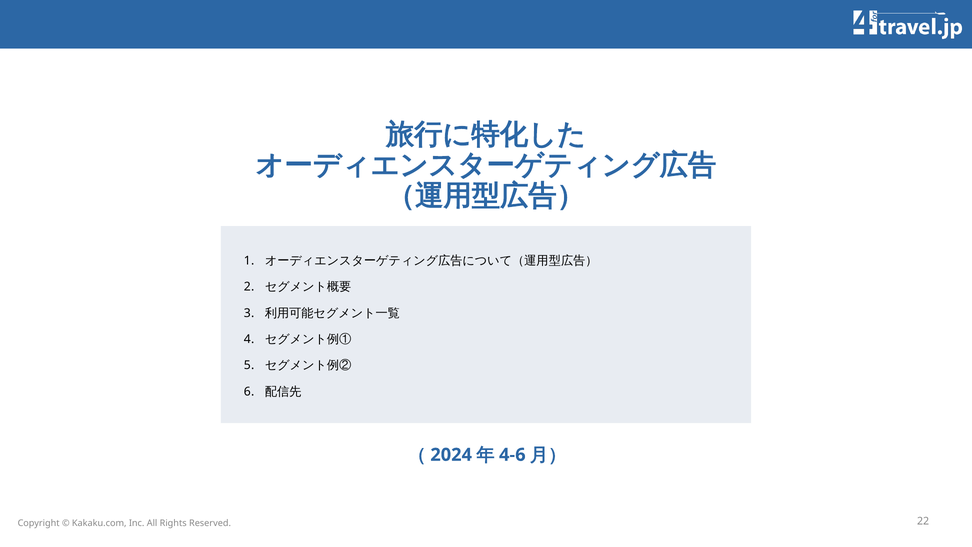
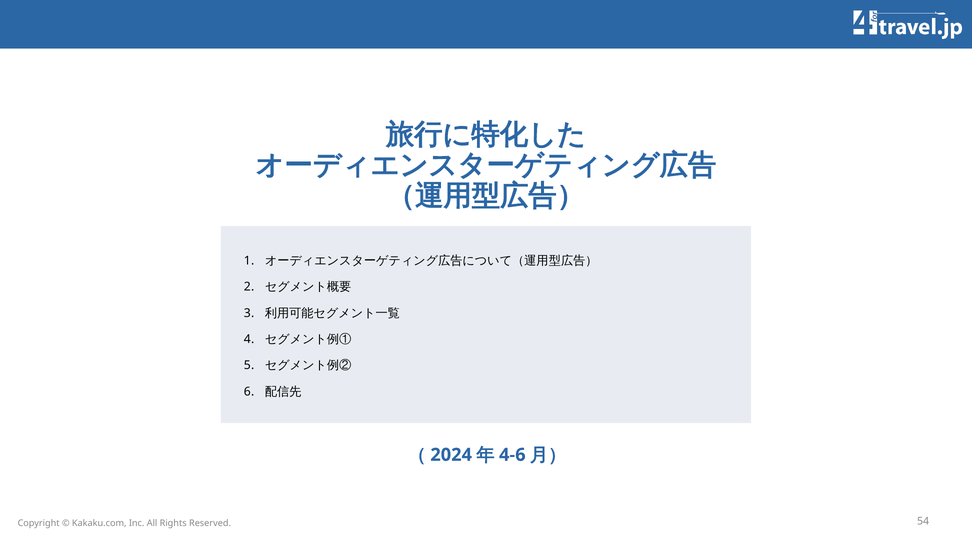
22: 22 -> 54
